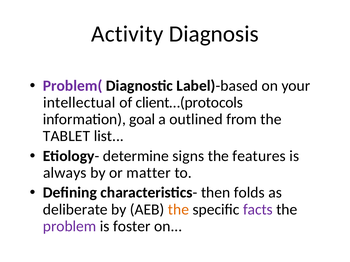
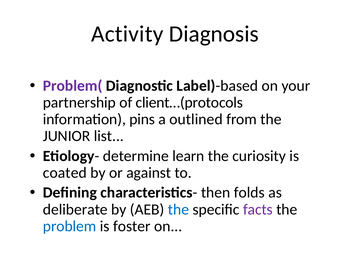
intellectual: intellectual -> partnership
goal: goal -> pins
TABLET: TABLET -> JUNIOR
signs: signs -> learn
features: features -> curiosity
always: always -> coated
matter: matter -> against
the at (178, 210) colour: orange -> blue
problem colour: purple -> blue
